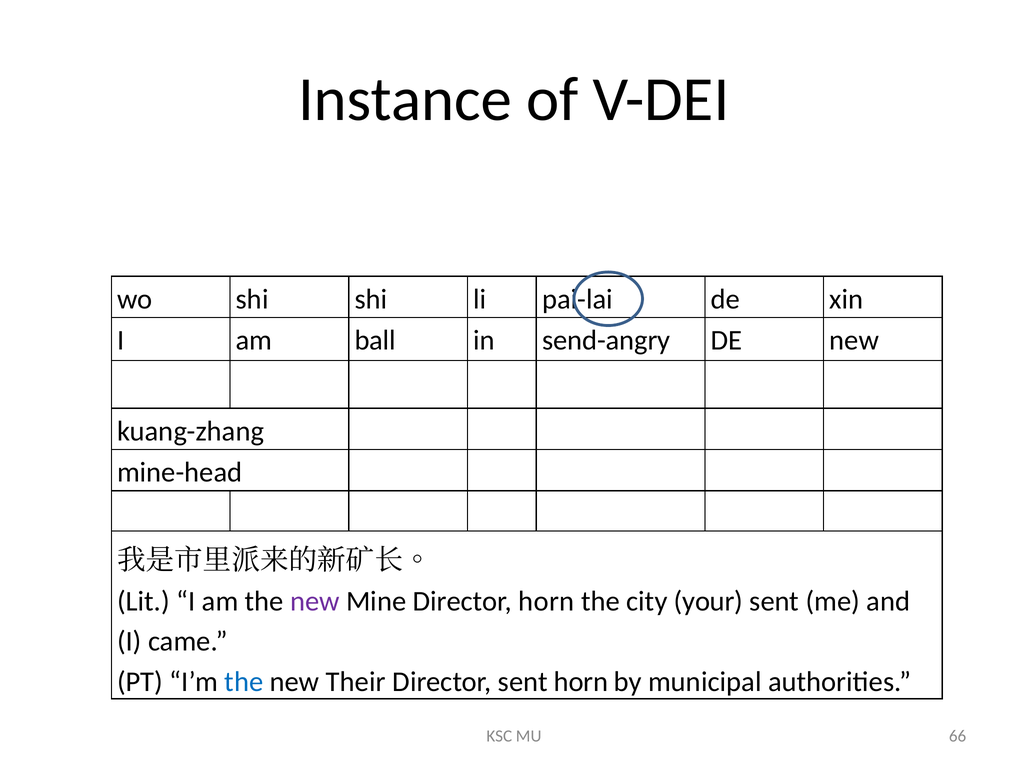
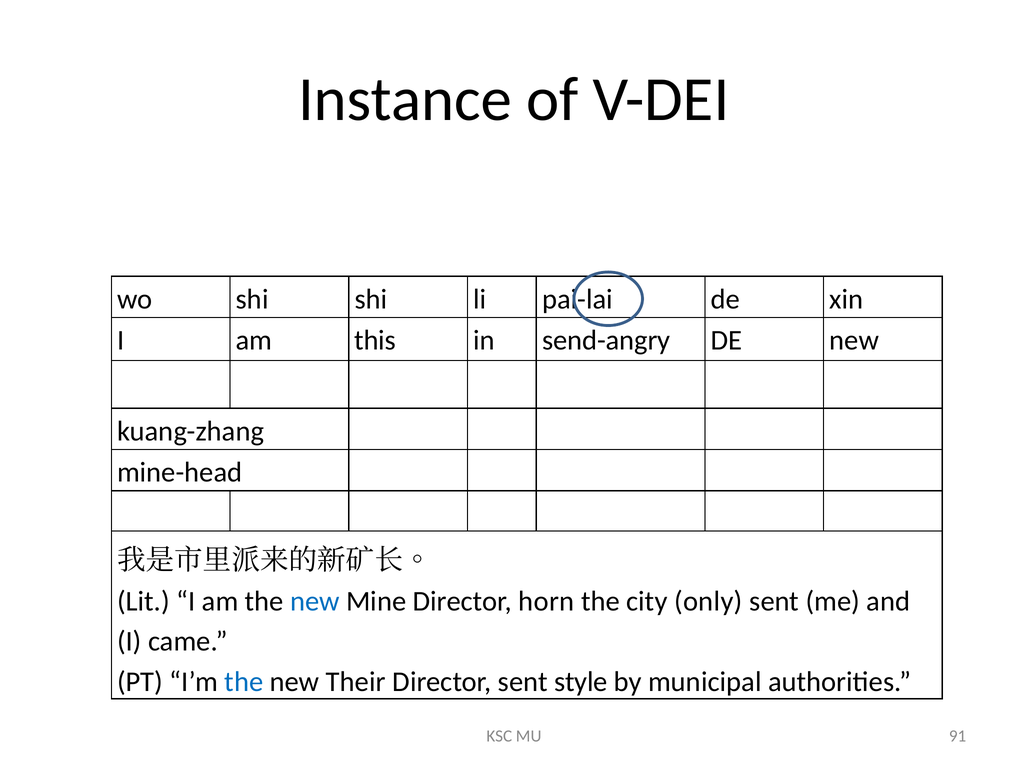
ball: ball -> this
new at (315, 601) colour: purple -> blue
your: your -> only
sent horn: horn -> style
66: 66 -> 91
